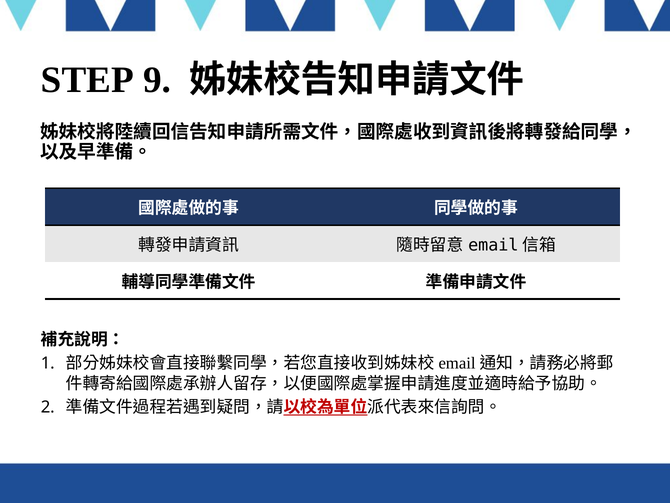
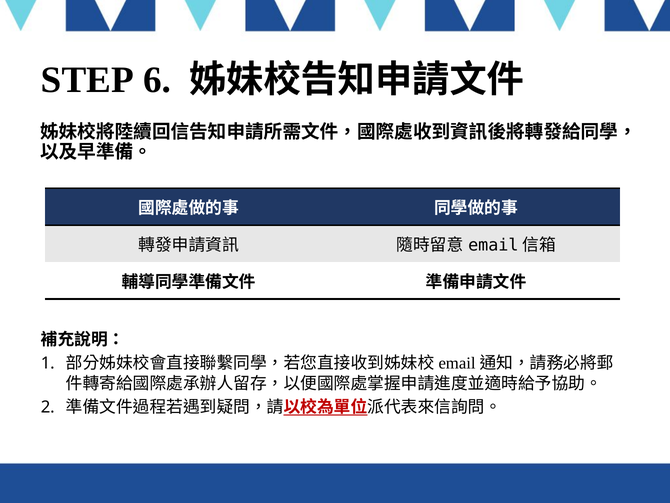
9: 9 -> 6
